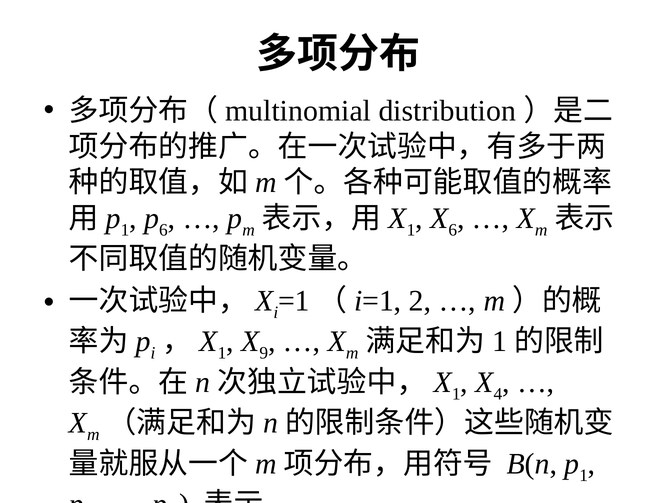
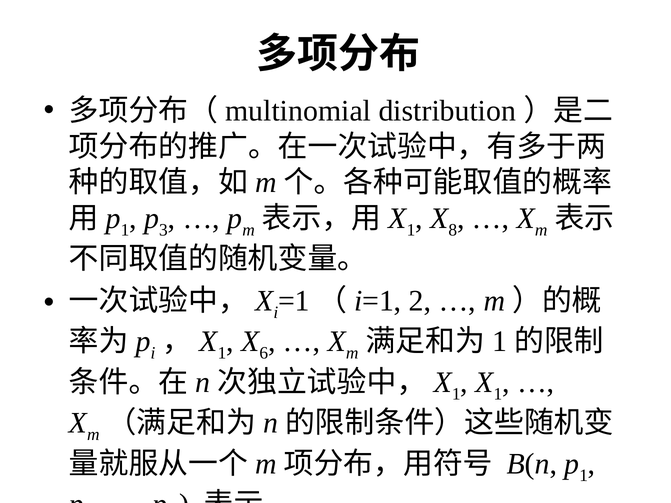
6 at (163, 230): 6 -> 3
6 at (453, 230): 6 -> 8
9: 9 -> 6
4 at (498, 394): 4 -> 1
